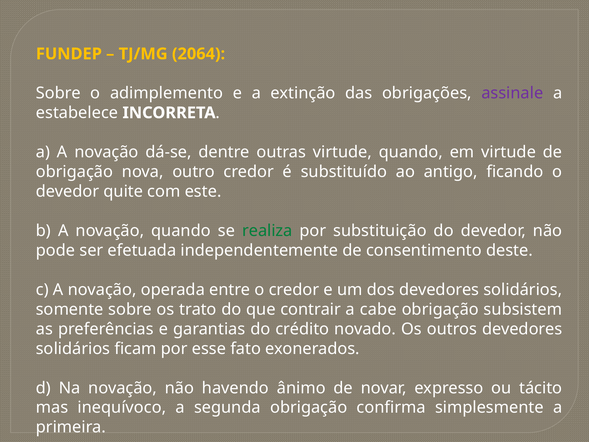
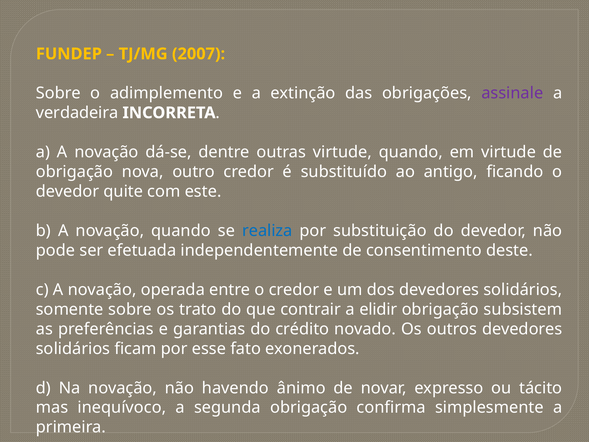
2064: 2064 -> 2007
estabelece: estabelece -> verdadeira
realiza colour: green -> blue
cabe: cabe -> elidir
